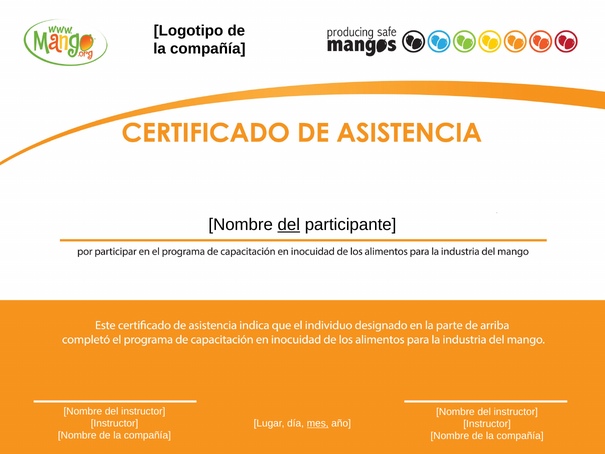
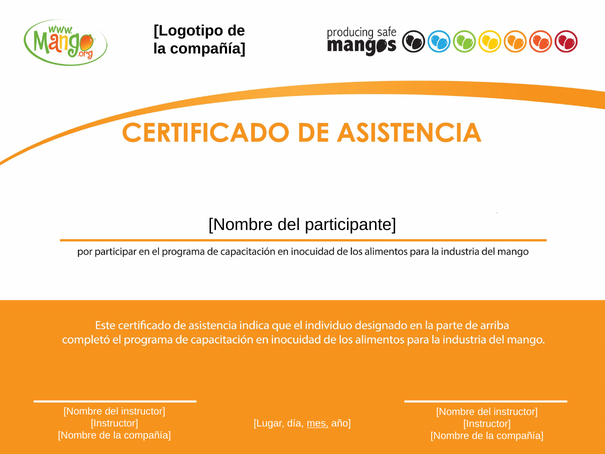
del at (289, 225) underline: present -> none
